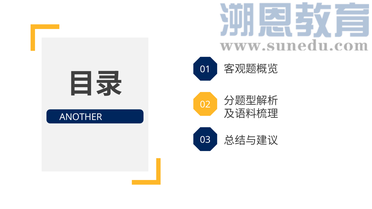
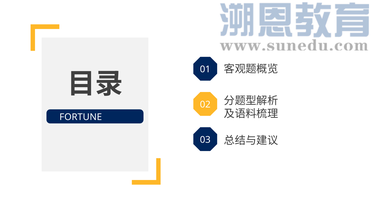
ANOTHER: ANOTHER -> FORTUNE
